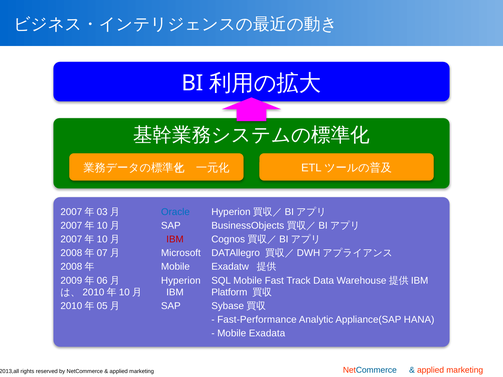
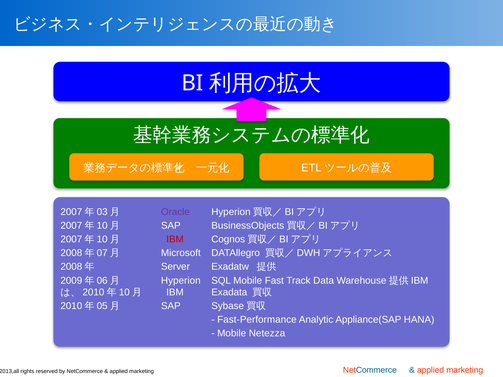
Oracle colour: blue -> purple
Mobile at (175, 267): Mobile -> Server
Platform: Platform -> Exadata
Exadata: Exadata -> Netezza
